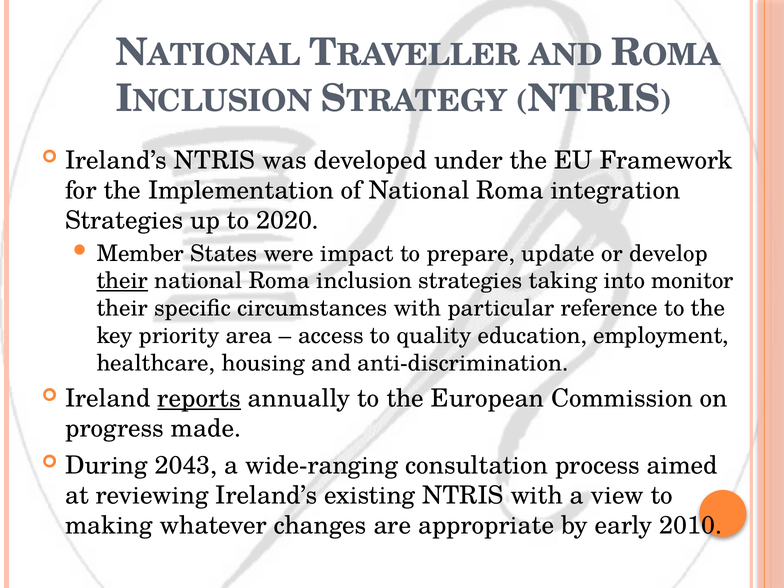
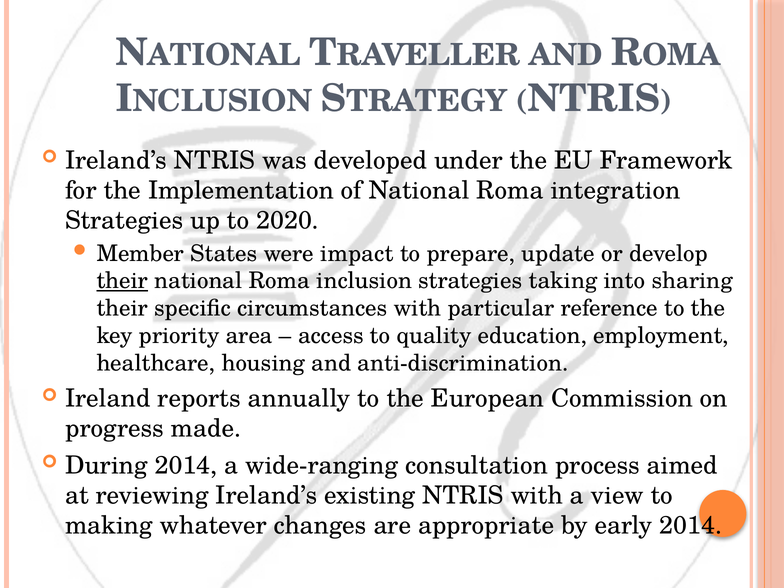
monitor: monitor -> sharing
reports underline: present -> none
During 2043: 2043 -> 2014
early 2010: 2010 -> 2014
